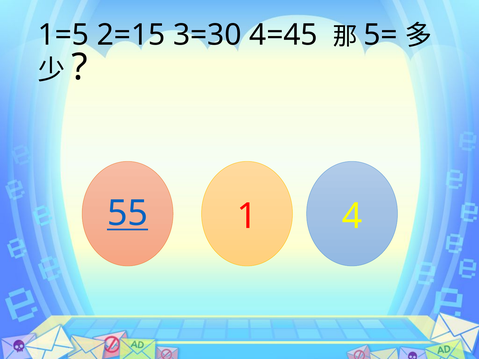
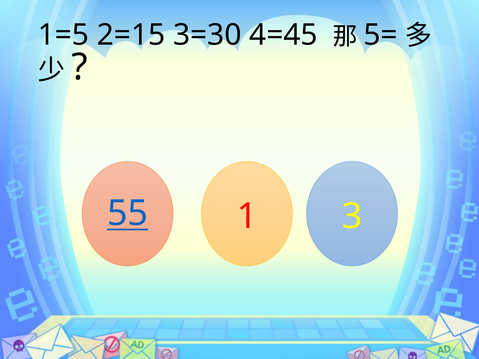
4: 4 -> 3
